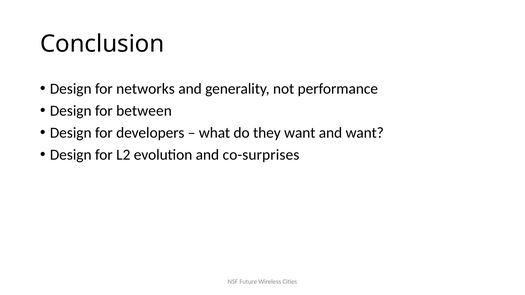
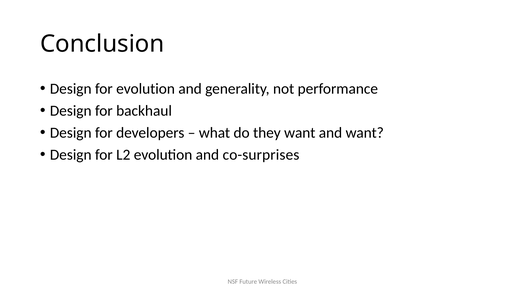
for networks: networks -> evolution
between: between -> backhaul
